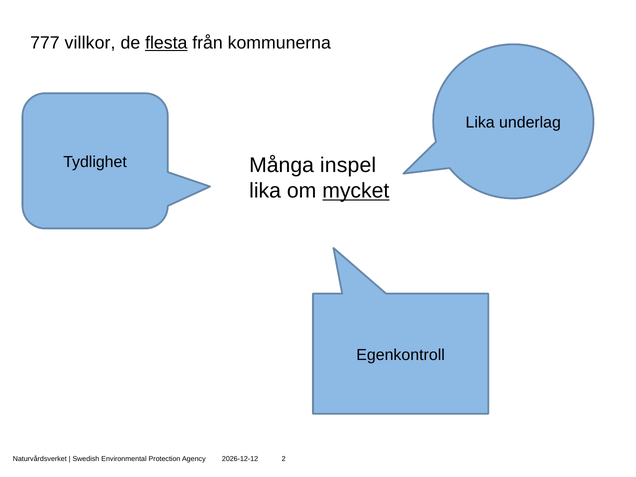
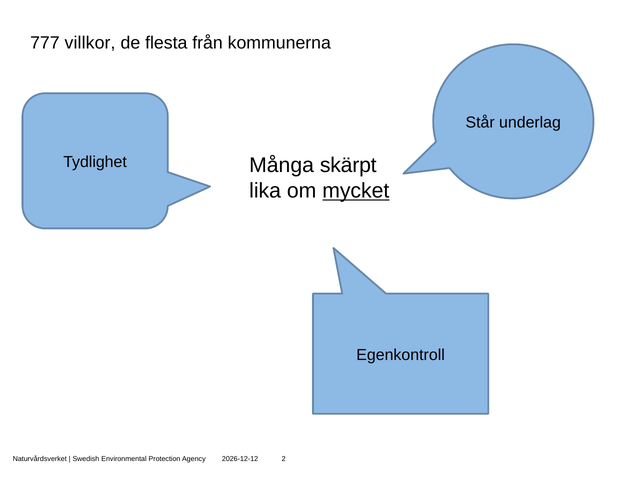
flesta underline: present -> none
Lika at (480, 122): Lika -> Står
inspel: inspel -> skärpt
